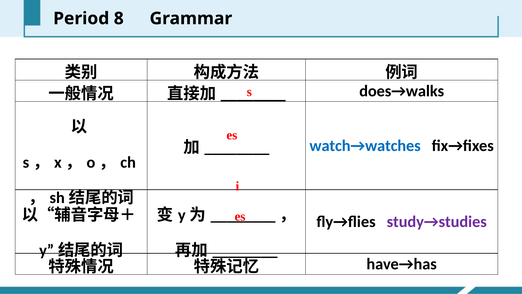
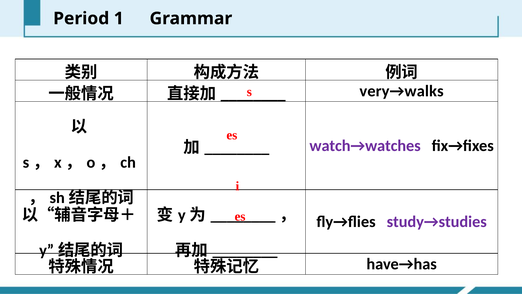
8: 8 -> 1
does→walks: does→walks -> very→walks
watch→watches colour: blue -> purple
